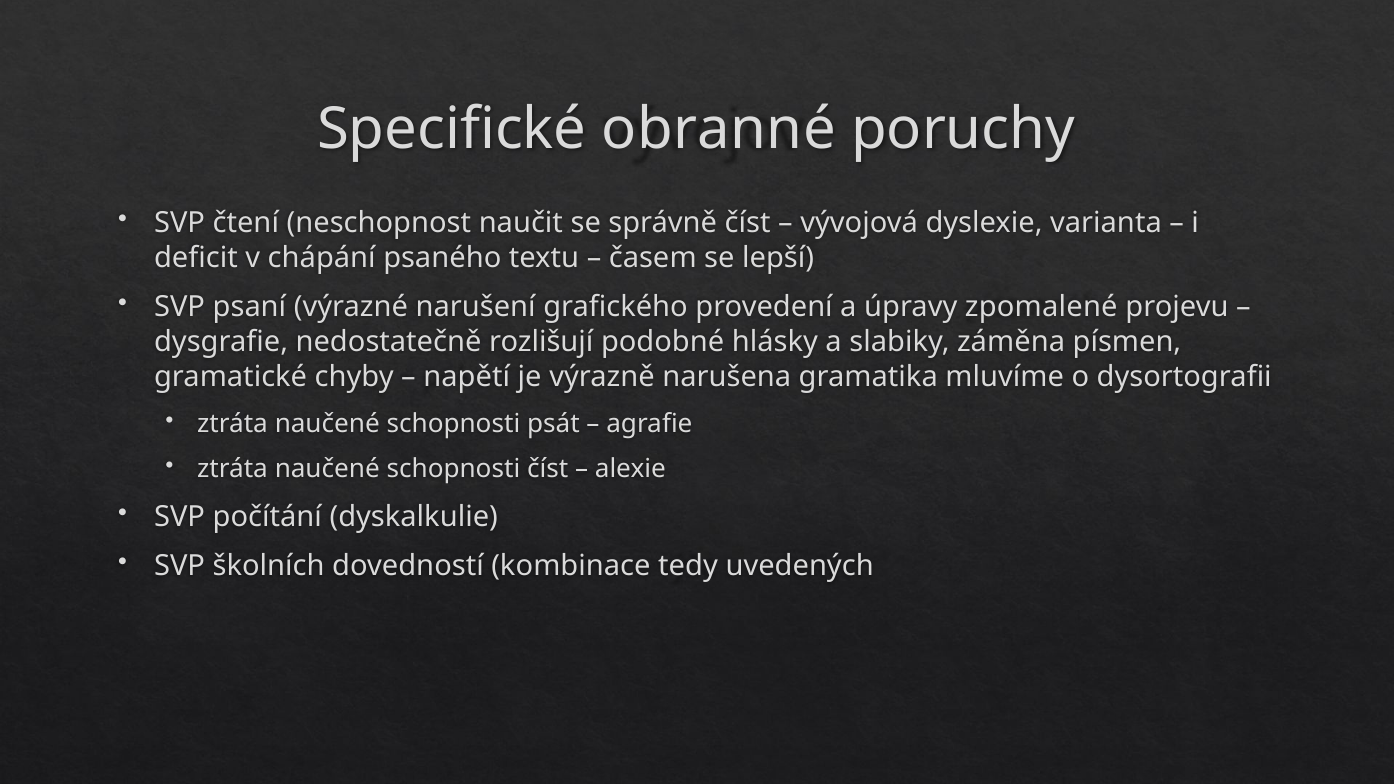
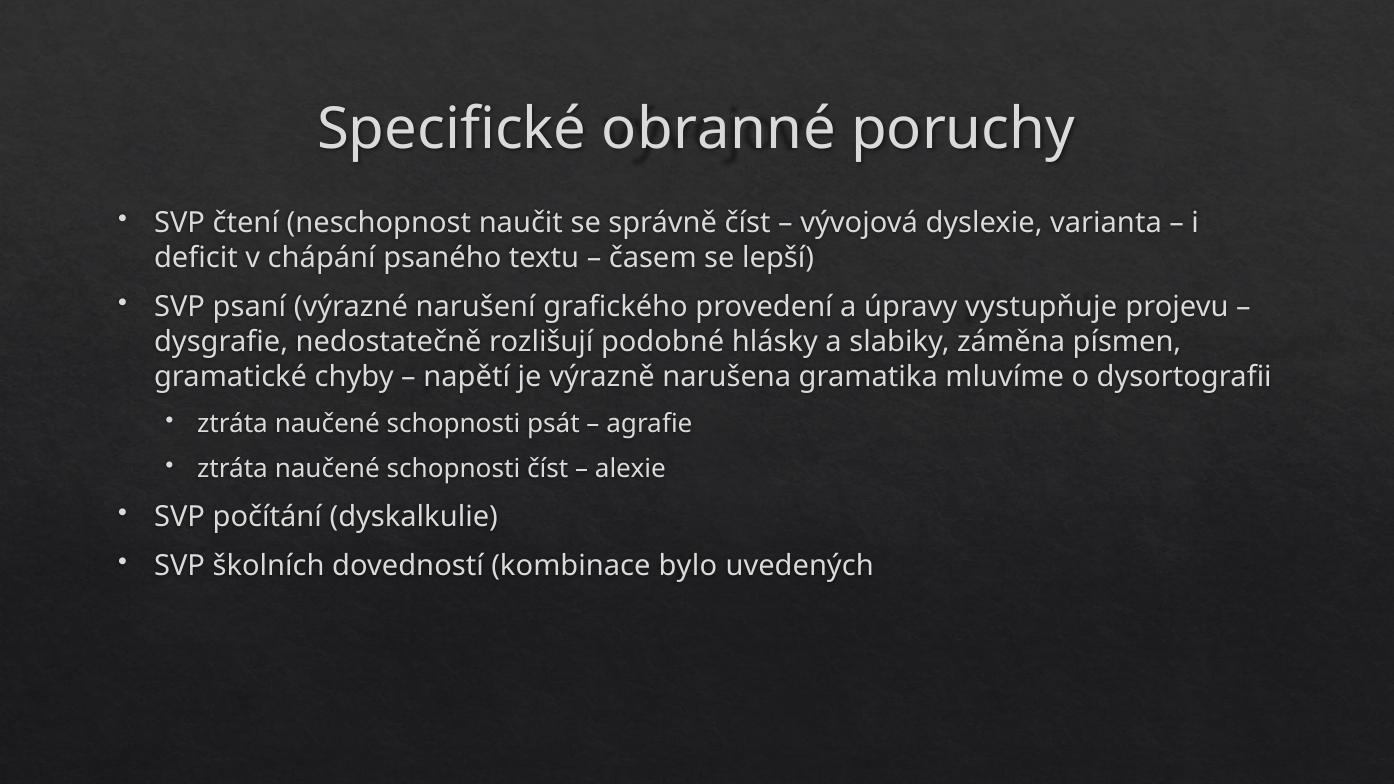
zpomalené: zpomalené -> vystupňuje
tedy: tedy -> bylo
